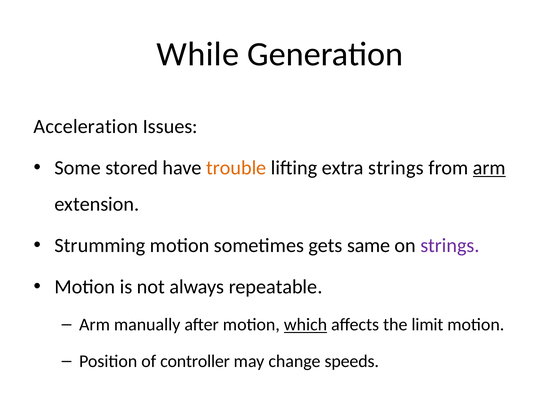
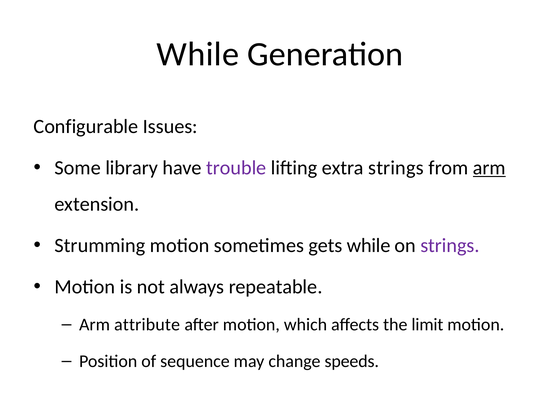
Acceleration: Acceleration -> Configurable
stored: stored -> library
trouble colour: orange -> purple
gets same: same -> while
manually: manually -> attribute
which underline: present -> none
controller: controller -> sequence
